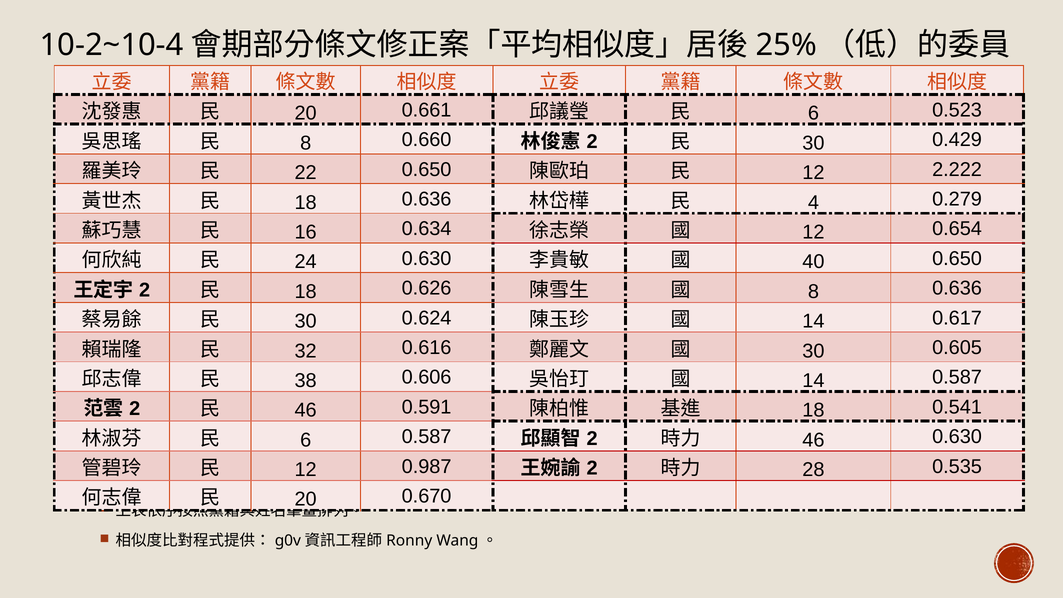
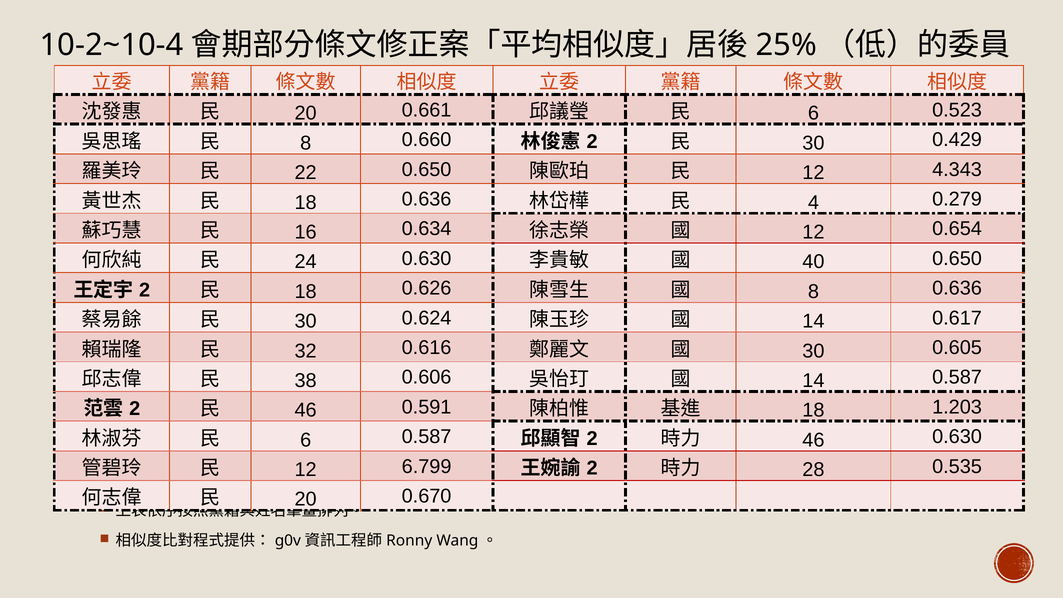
2.222: 2.222 -> 4.343
0.541: 0.541 -> 1.203
0.987: 0.987 -> 6.799
